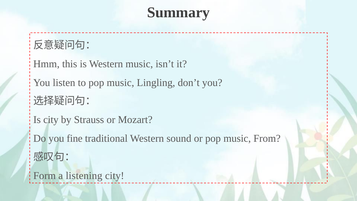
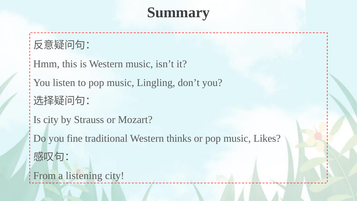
sound: sound -> thinks
From: From -> Likes
Form: Form -> From
